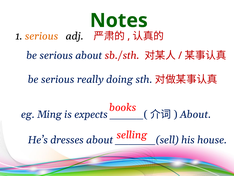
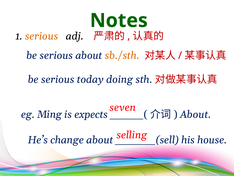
sb./sth colour: red -> orange
really: really -> today
books: books -> seven
dresses: dresses -> change
